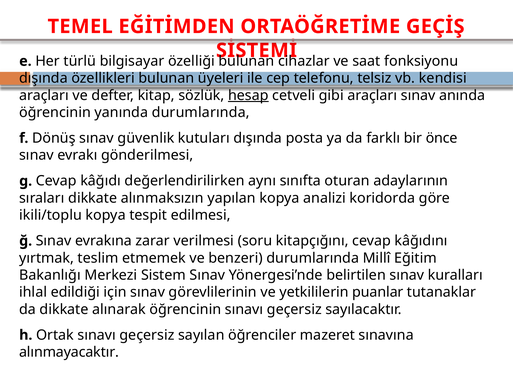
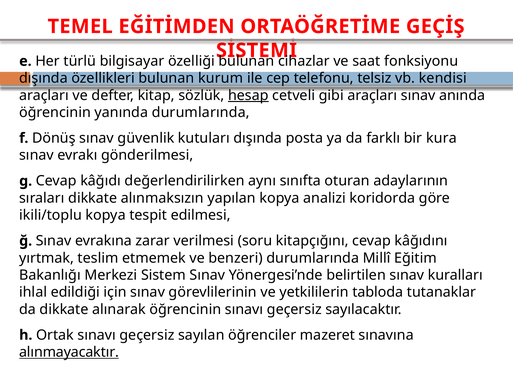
üyeleri: üyeleri -> kurum
önce: önce -> kura
puanlar: puanlar -> tabloda
alınmayacaktır underline: none -> present
